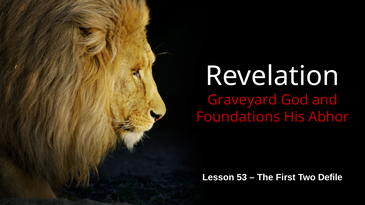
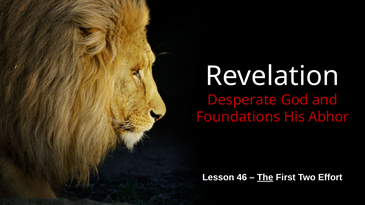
Graveyard: Graveyard -> Desperate
53: 53 -> 46
The underline: none -> present
Defile: Defile -> Effort
